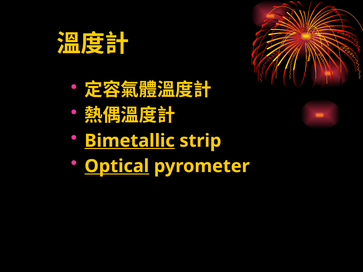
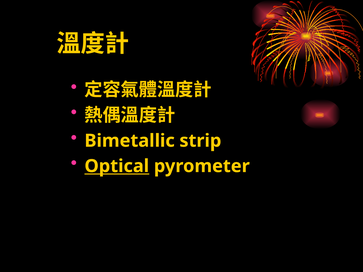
Bimetallic underline: present -> none
